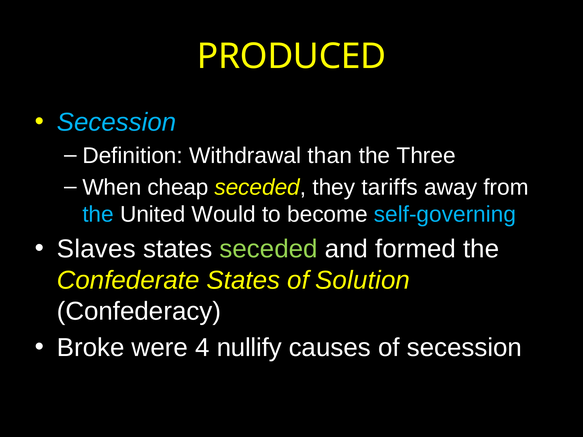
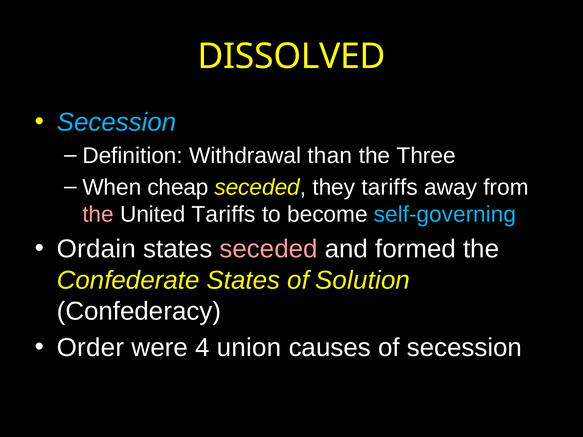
PRODUCED: PRODUCED -> DISSOLVED
the at (98, 215) colour: light blue -> pink
United Would: Would -> Tariffs
Slaves: Slaves -> Ordain
seceded at (269, 249) colour: light green -> pink
Broke: Broke -> Order
nullify: nullify -> union
